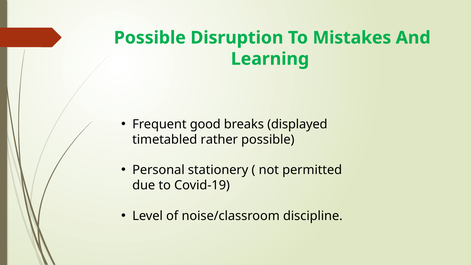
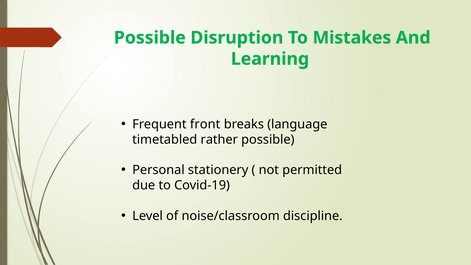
good: good -> front
displayed: displayed -> language
